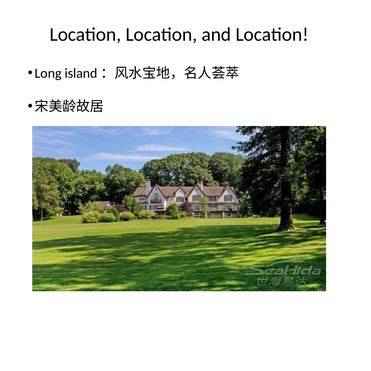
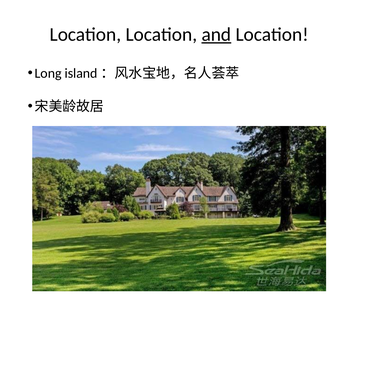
and underline: none -> present
